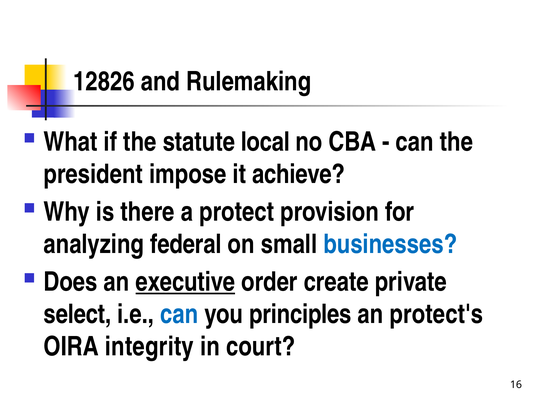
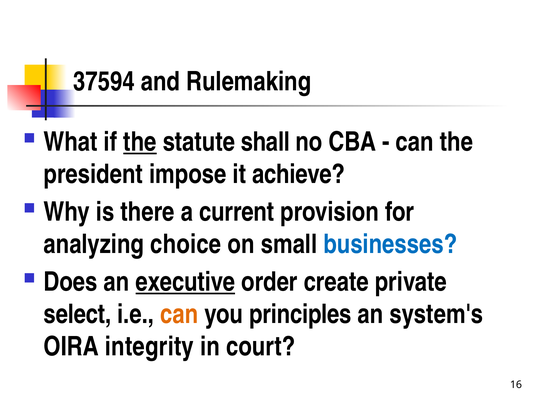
12826: 12826 -> 37594
the at (140, 142) underline: none -> present
local: local -> shall
protect: protect -> current
federal: federal -> choice
can at (179, 315) colour: blue -> orange
protect's: protect's -> system's
